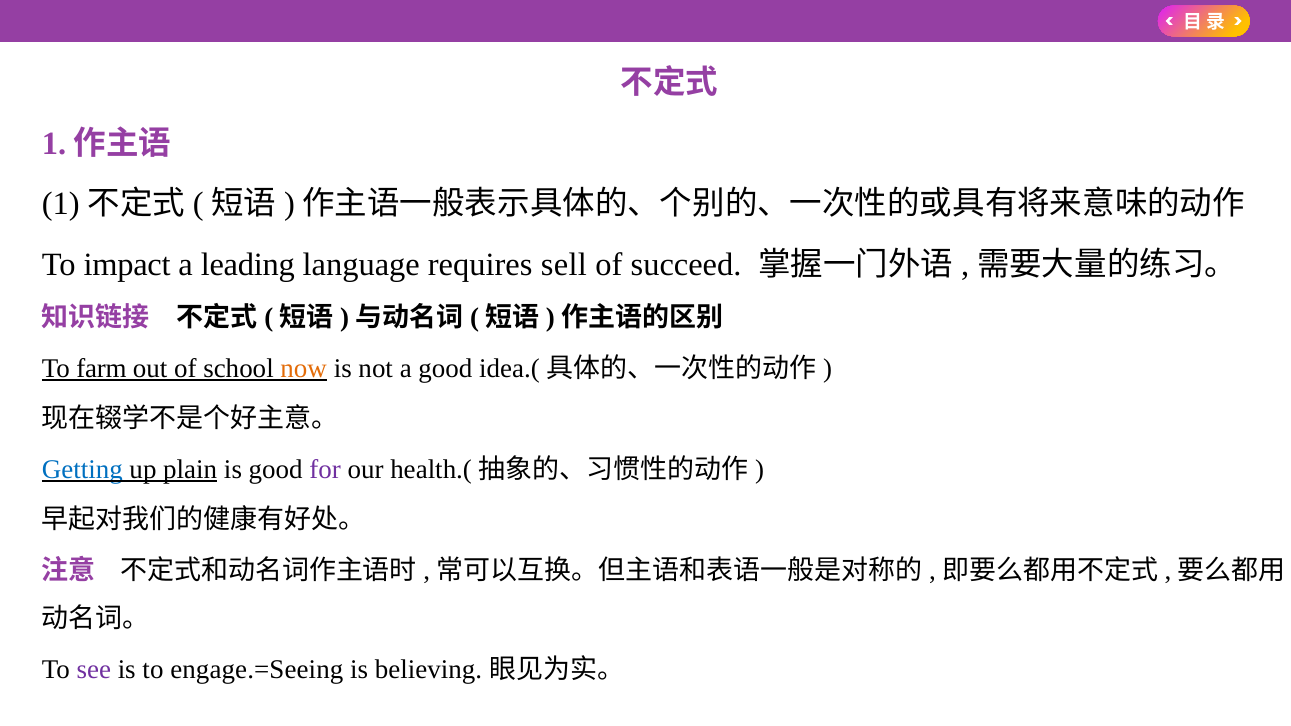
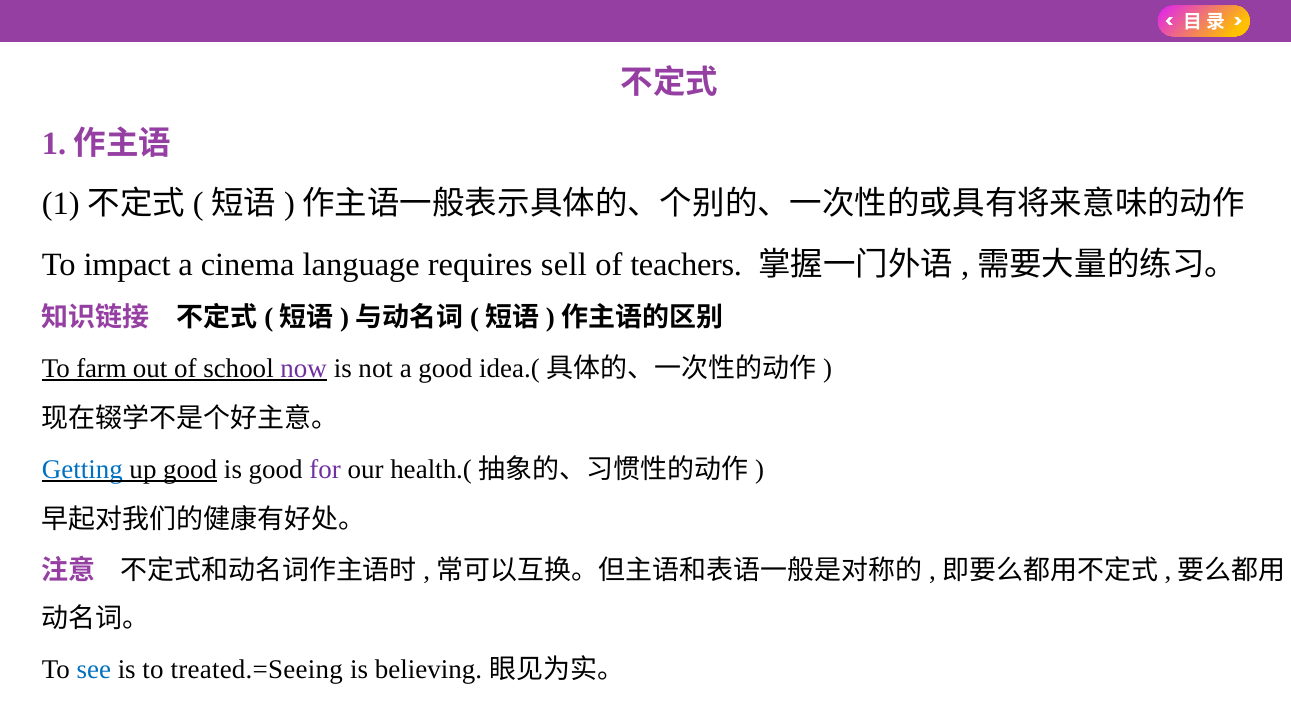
leading: leading -> cinema
succeed: succeed -> teachers
now colour: orange -> purple
up plain: plain -> good
see colour: purple -> blue
engage.=Seeing: engage.=Seeing -> treated.=Seeing
